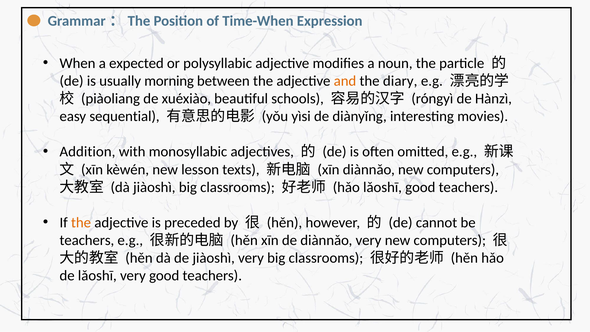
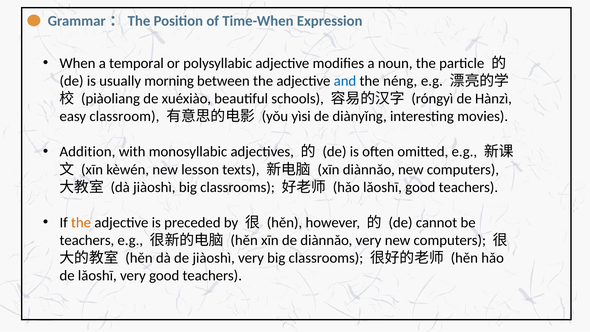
expected: expected -> temporal
and colour: orange -> blue
diary: diary -> néng
sequential: sequential -> classroom
